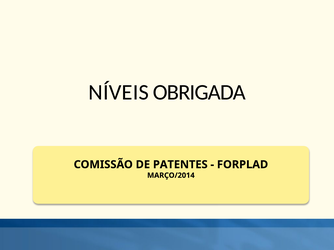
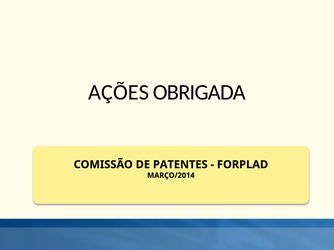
NÍVEIS: NÍVEIS -> AÇÕES
